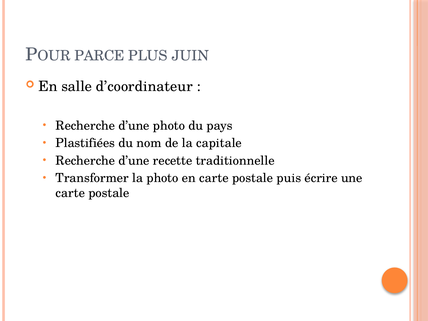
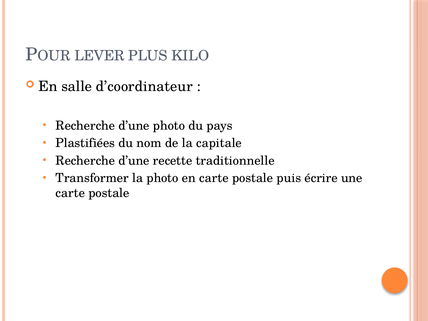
PARCE: PARCE -> LEVER
JUIN: JUIN -> KILO
